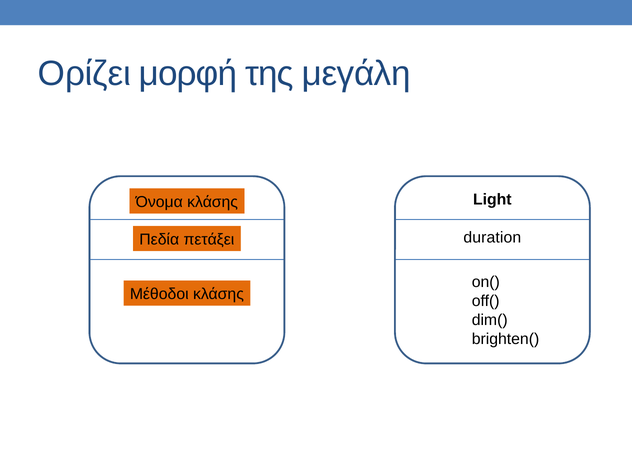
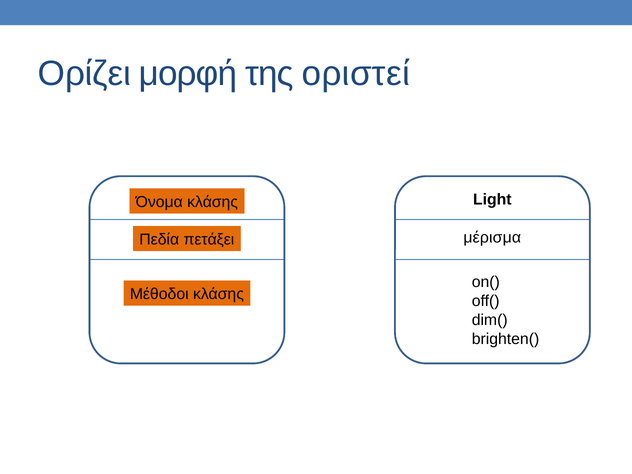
μεγάλη: μεγάλη -> οριστεί
duration: duration -> μέρισμα
